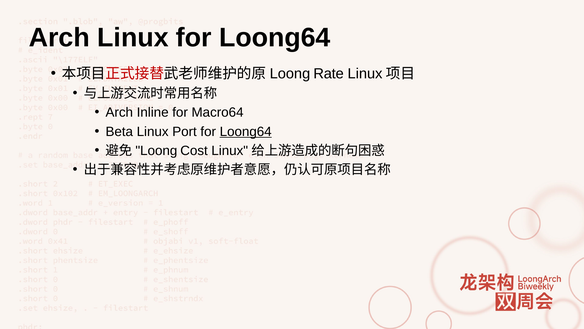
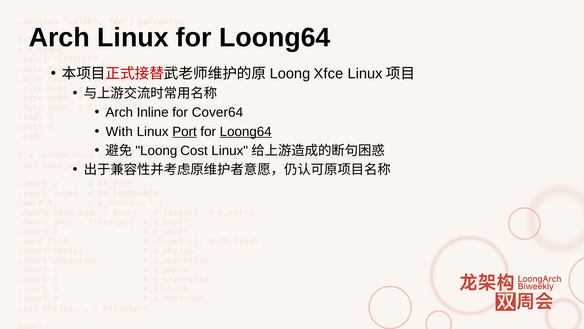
Rate: Rate -> Xfce
Macro64: Macro64 -> Cover64
Beta: Beta -> With
Port underline: none -> present
